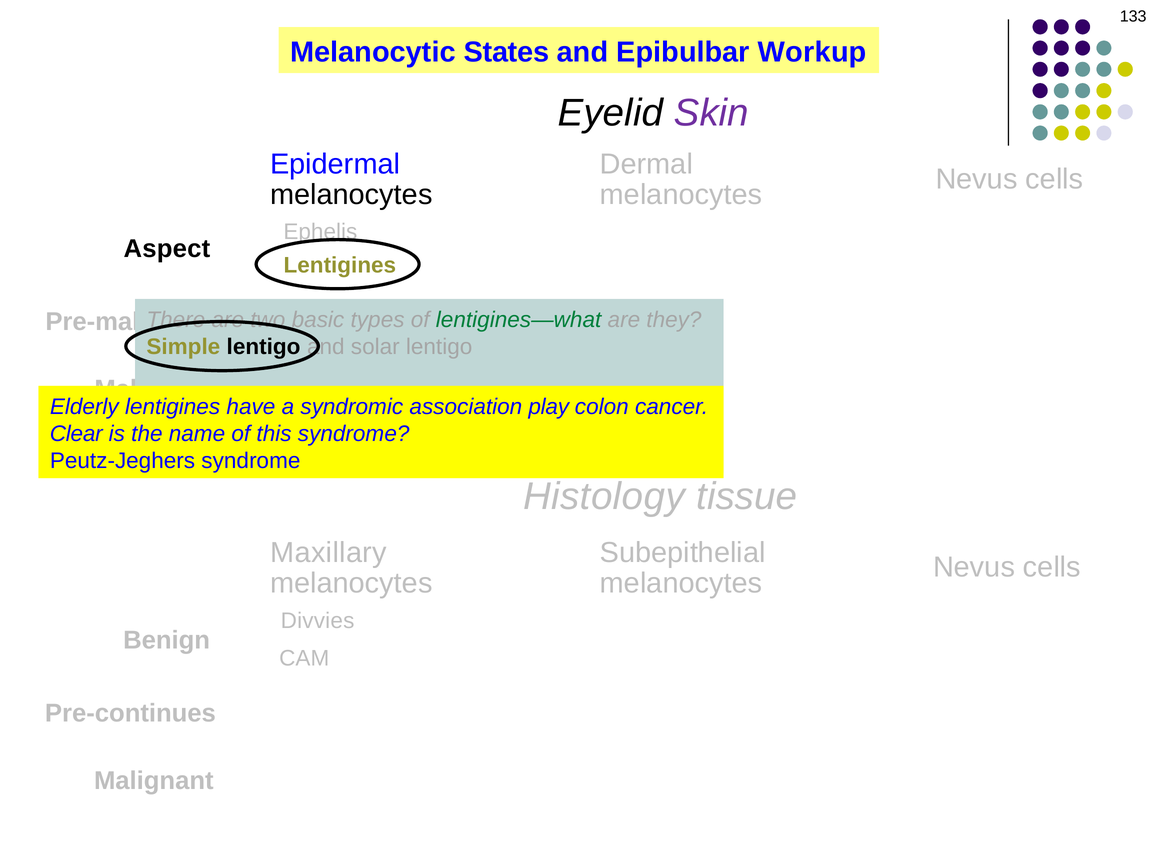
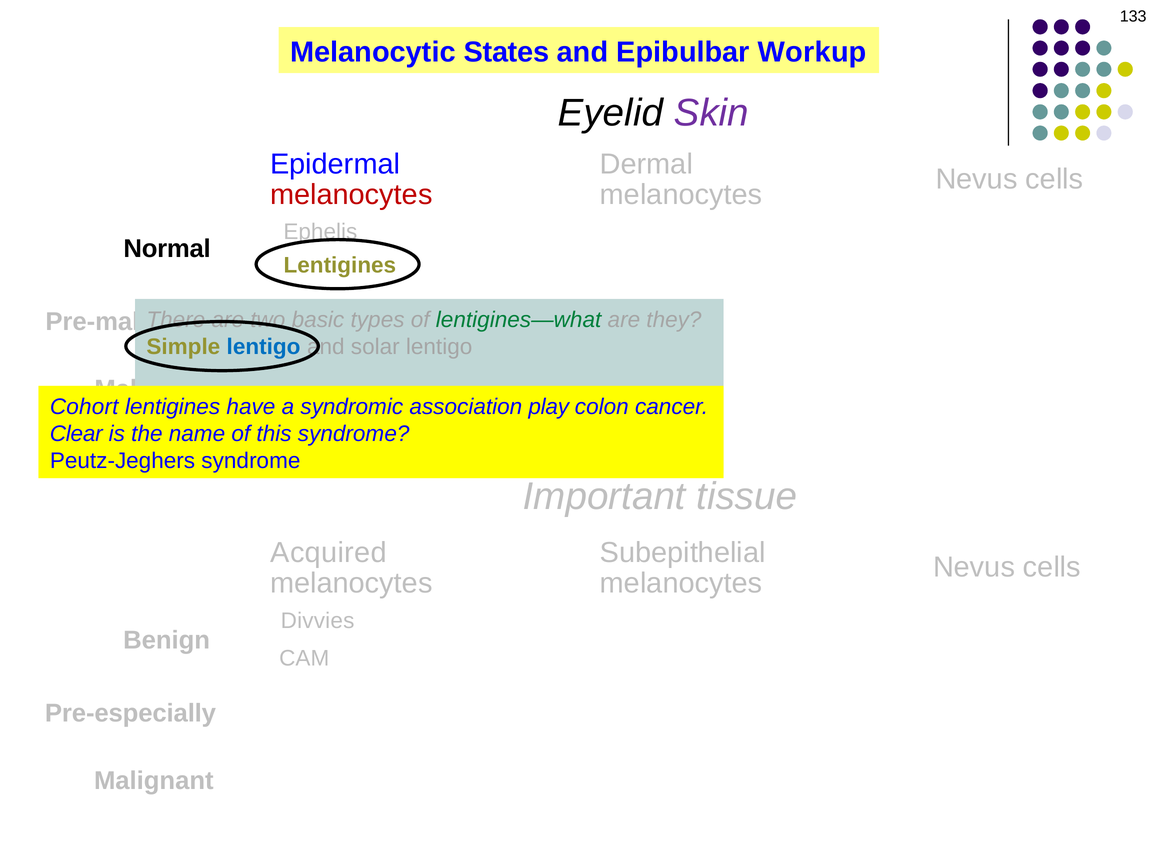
melanocytes at (351, 195) colour: black -> red
Aspect: Aspect -> Normal
lentigo at (264, 347) colour: black -> blue
Elderly: Elderly -> Cohort
Histology: Histology -> Important
Maxillary: Maxillary -> Acquired
Pre-continues: Pre-continues -> Pre-especially
